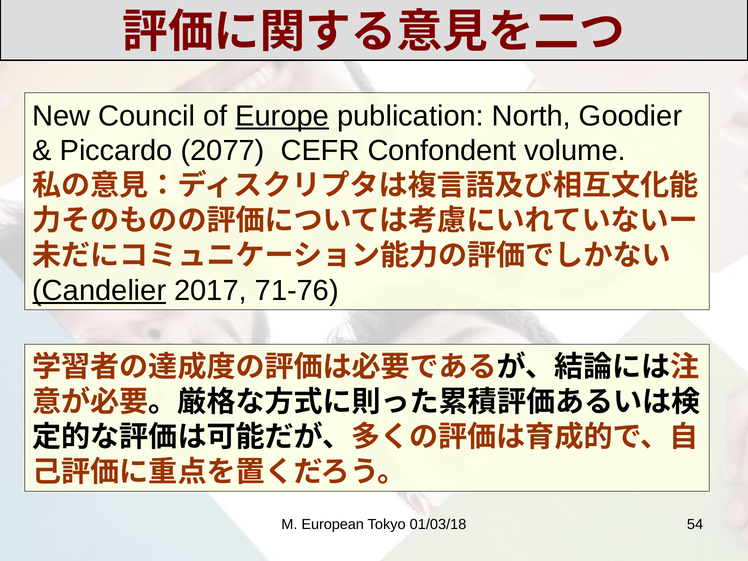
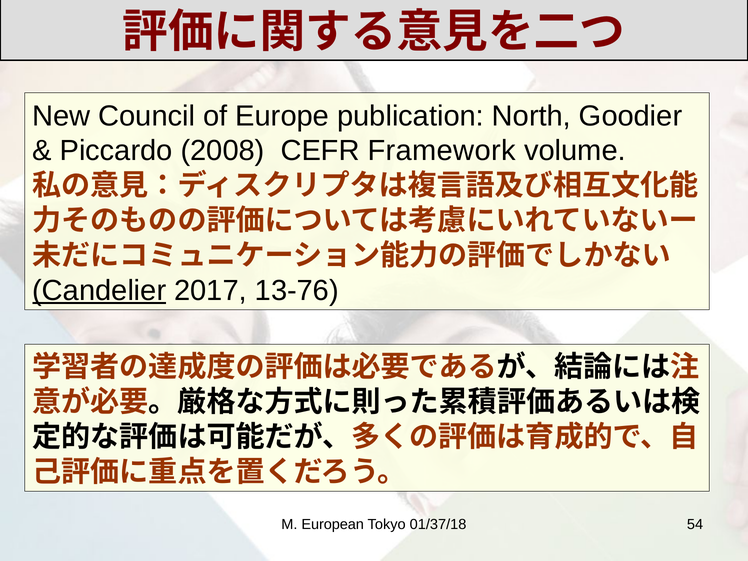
Europe underline: present -> none
2077: 2077 -> 2008
Confondent: Confondent -> Framework
71-76: 71-76 -> 13-76
01/03/18: 01/03/18 -> 01/37/18
